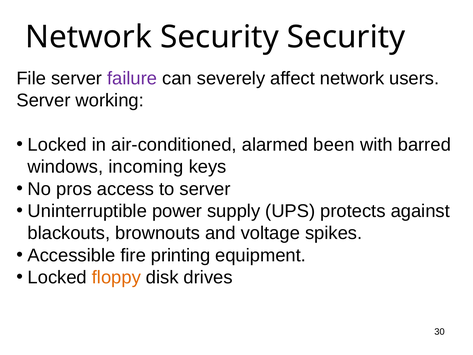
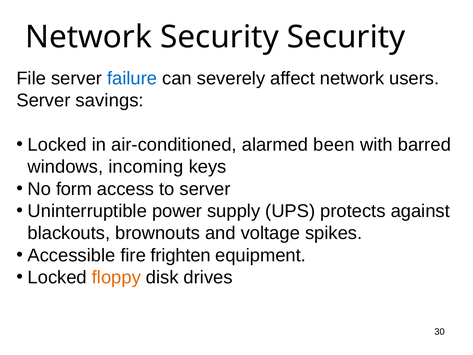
failure colour: purple -> blue
working: working -> savings
pros: pros -> form
printing: printing -> frighten
